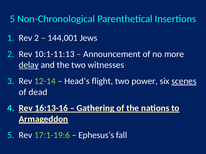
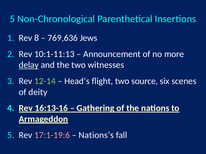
Rev 2: 2 -> 8
144,001: 144,001 -> 769,636
power: power -> source
scenes underline: present -> none
dead: dead -> deity
17:1-19:6 colour: light green -> pink
Ephesus’s: Ephesus’s -> Nations’s
